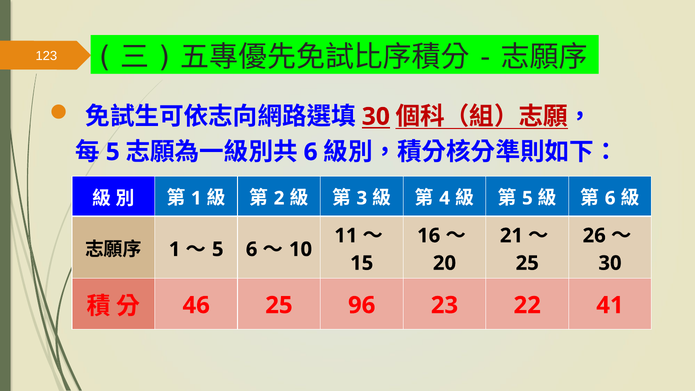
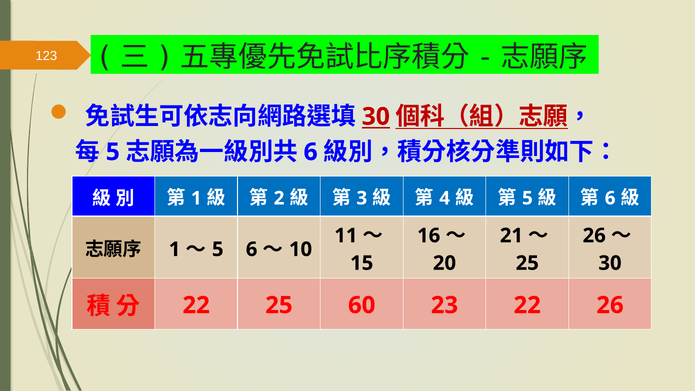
46 at (196, 305): 46 -> 22
96: 96 -> 60
22 41: 41 -> 26
